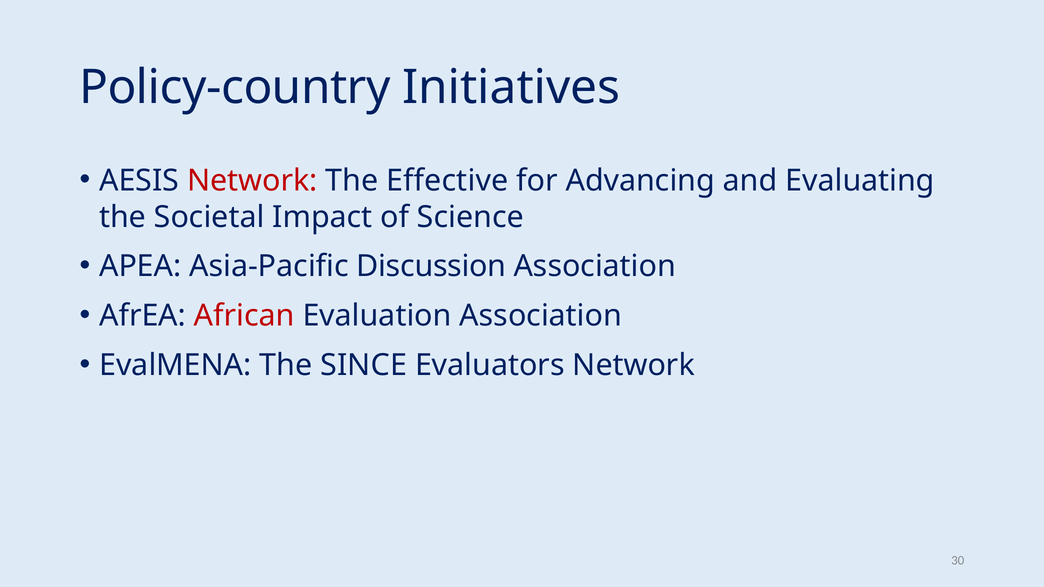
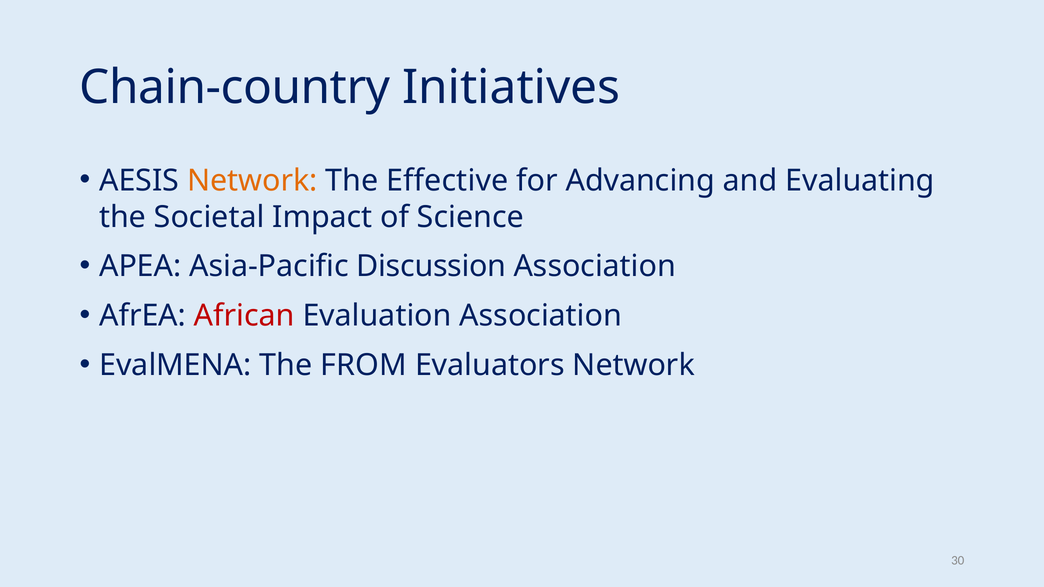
Policy-country: Policy-country -> Chain-country
Network at (252, 181) colour: red -> orange
SINCE: SINCE -> FROM
